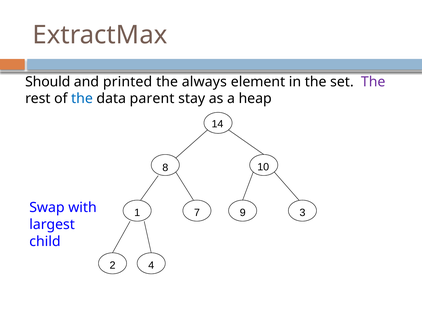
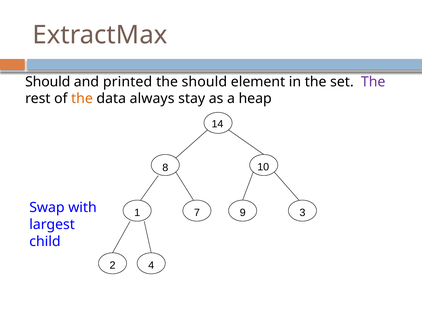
the always: always -> should
the at (82, 99) colour: blue -> orange
parent: parent -> always
